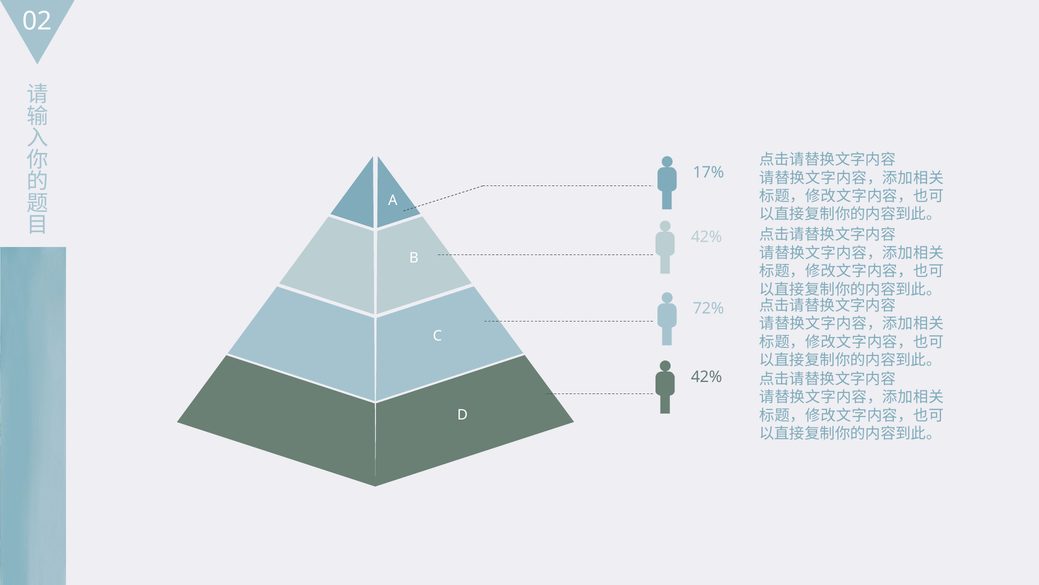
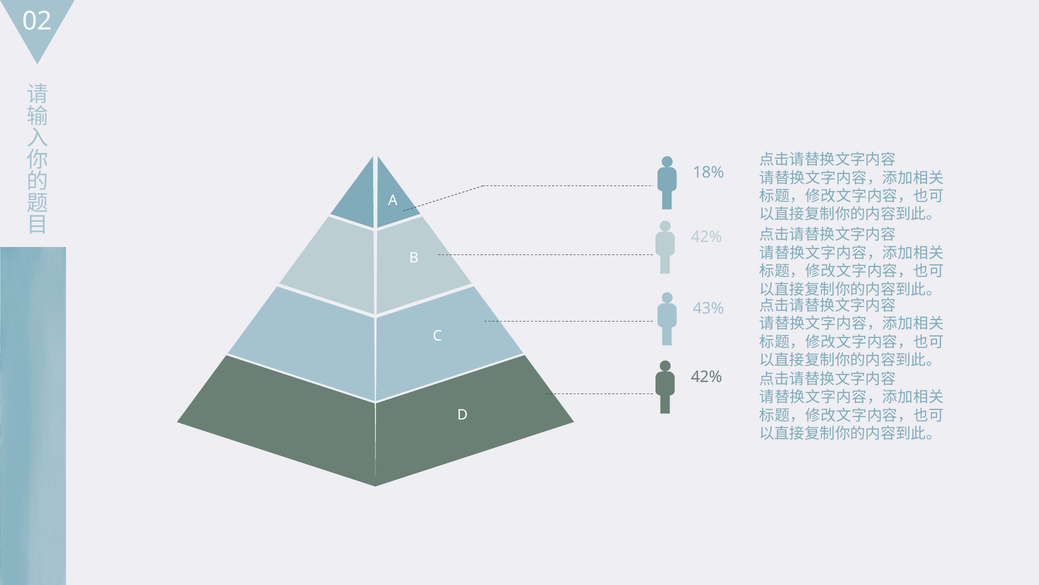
17%: 17% -> 18%
72%: 72% -> 43%
